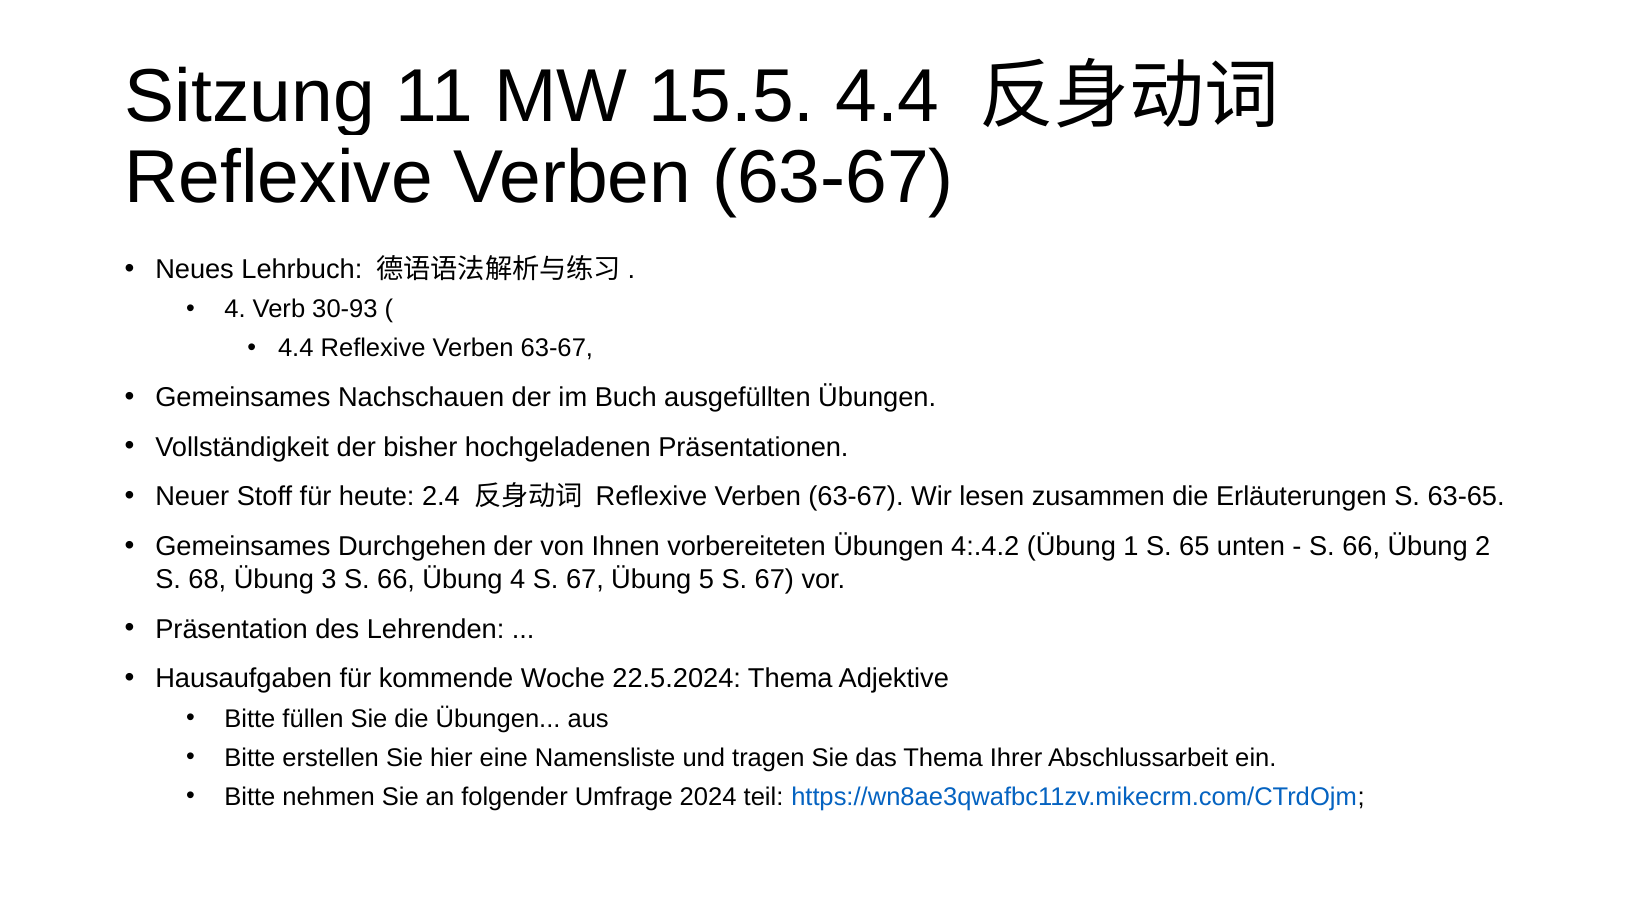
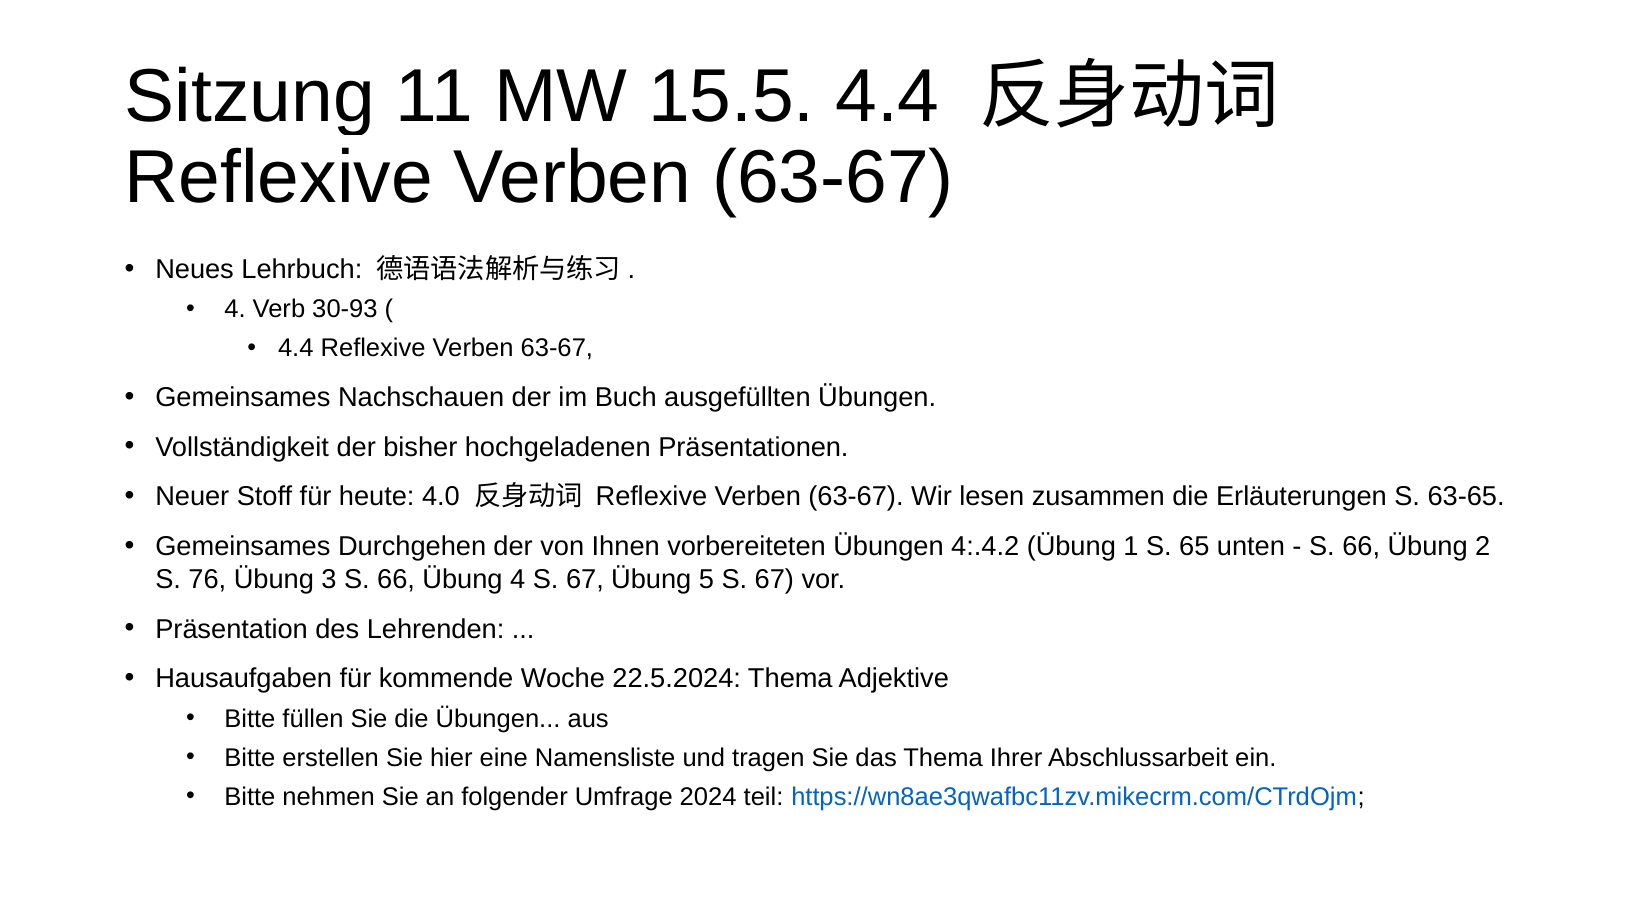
2.4: 2.4 -> 4.0
68: 68 -> 76
